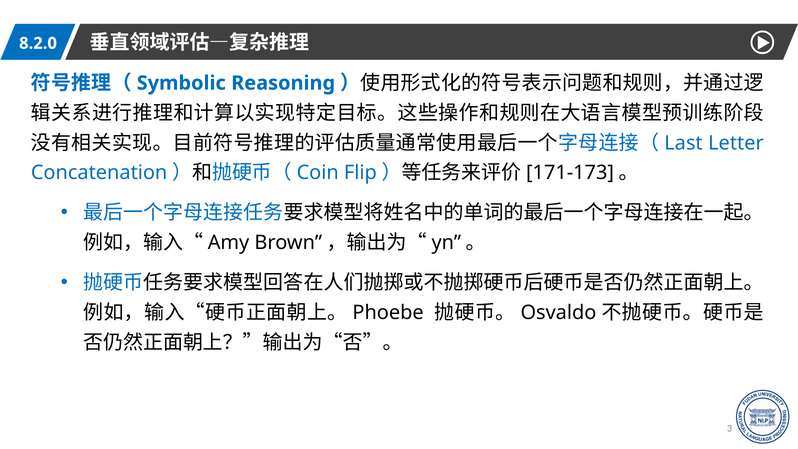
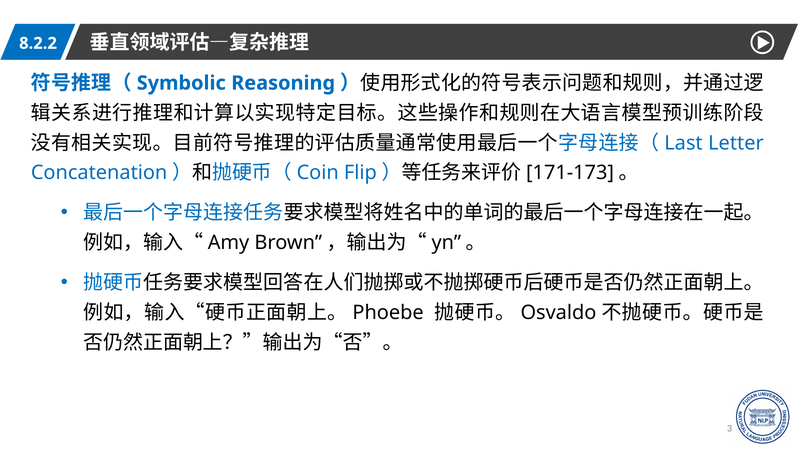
8.2.0: 8.2.0 -> 8.2.2
